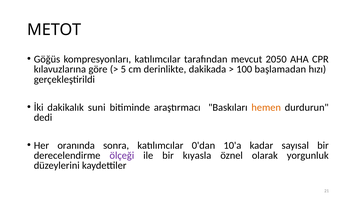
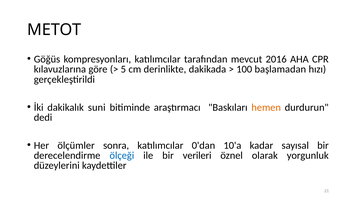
2050: 2050 -> 2016
oranında: oranında -> ölçümler
ölçeği colour: purple -> blue
kıyasla: kıyasla -> verileri
